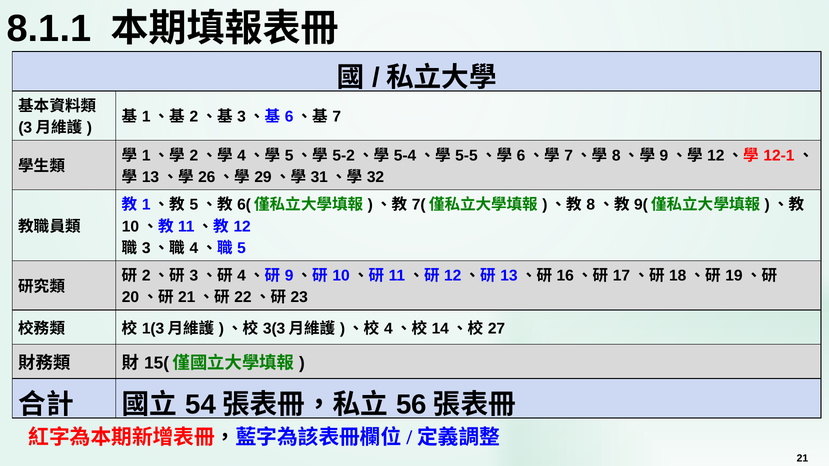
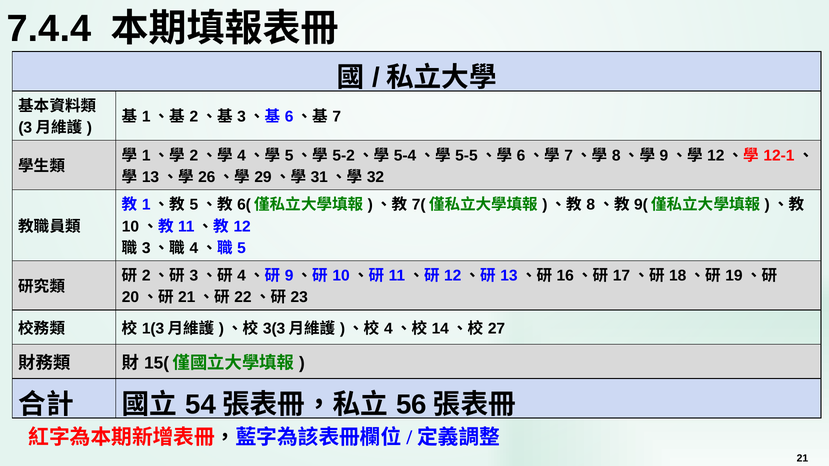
8.1.1: 8.1.1 -> 7.4.4
